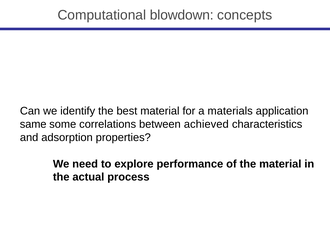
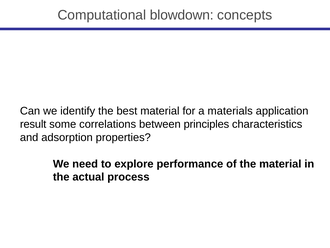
same: same -> result
achieved: achieved -> principles
